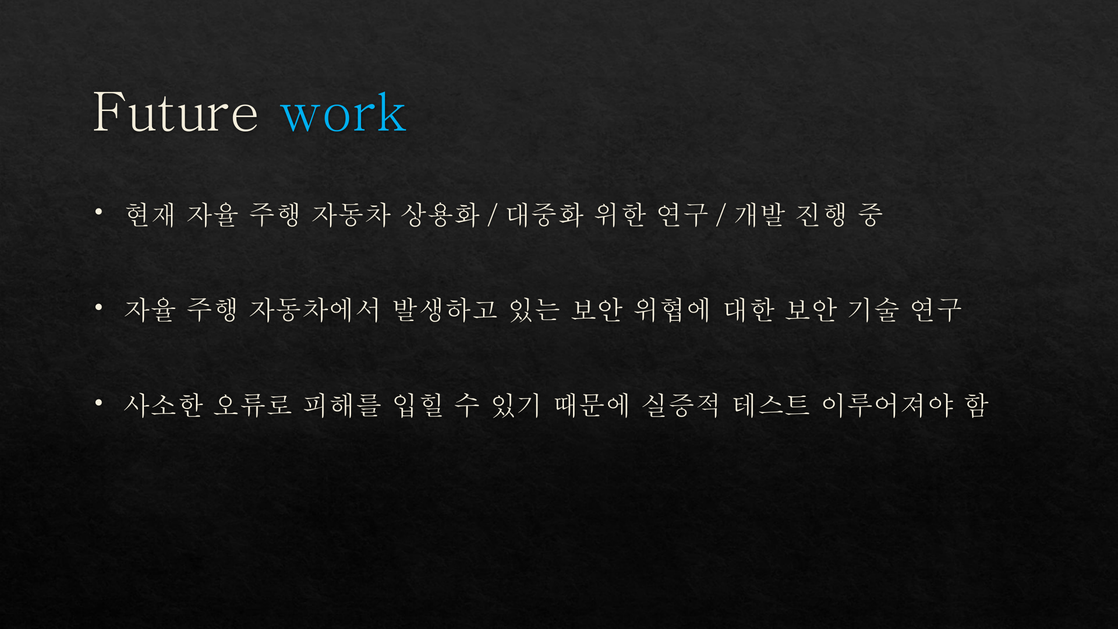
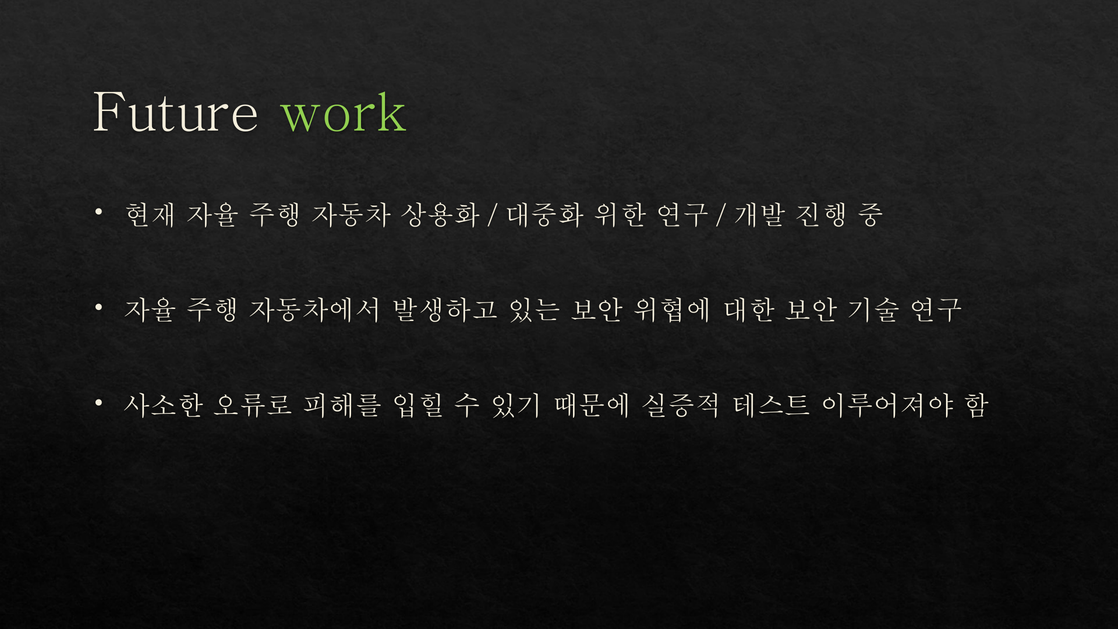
work colour: light blue -> light green
